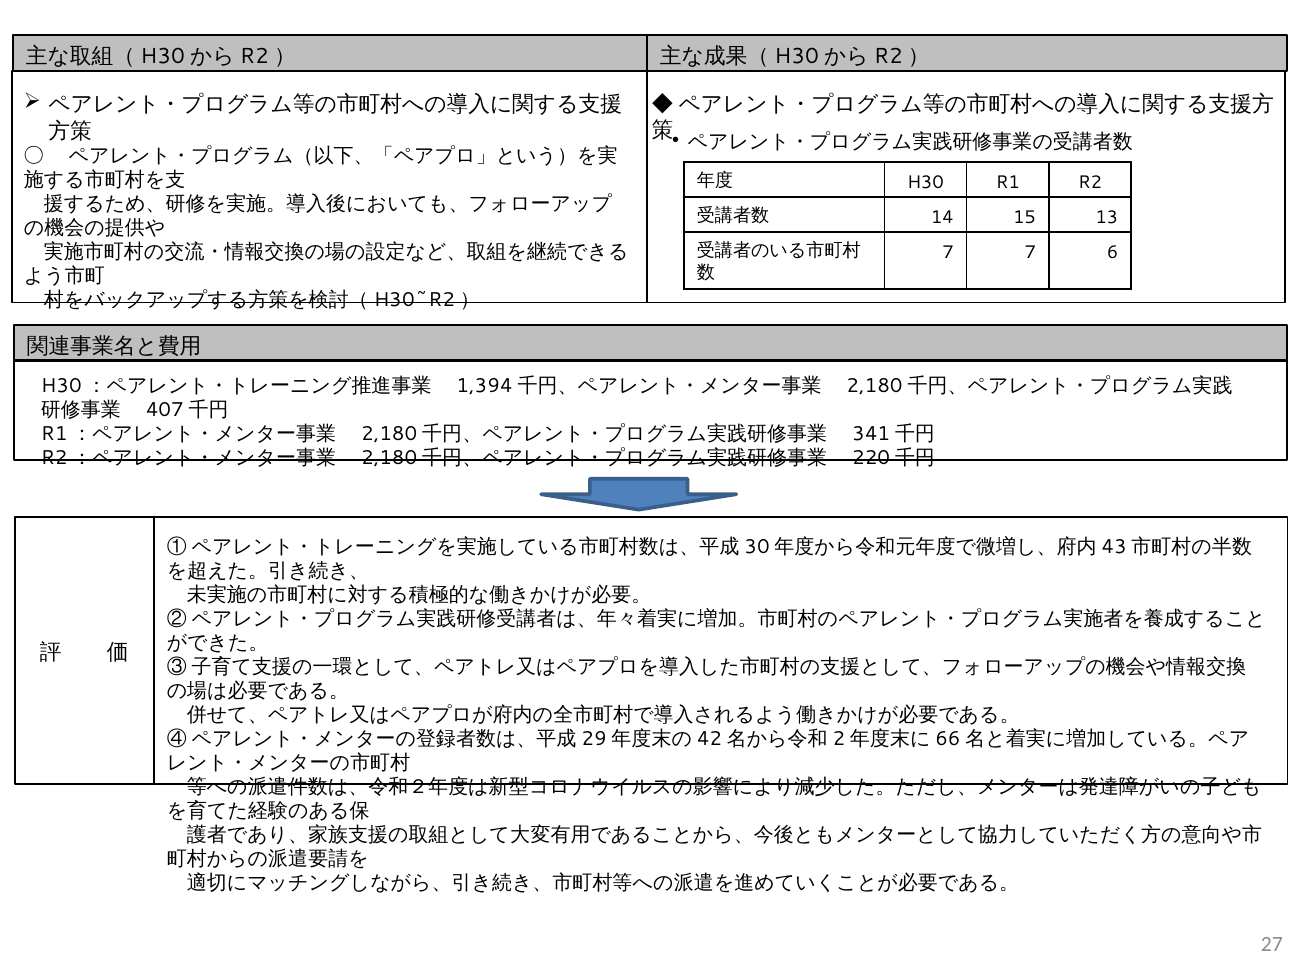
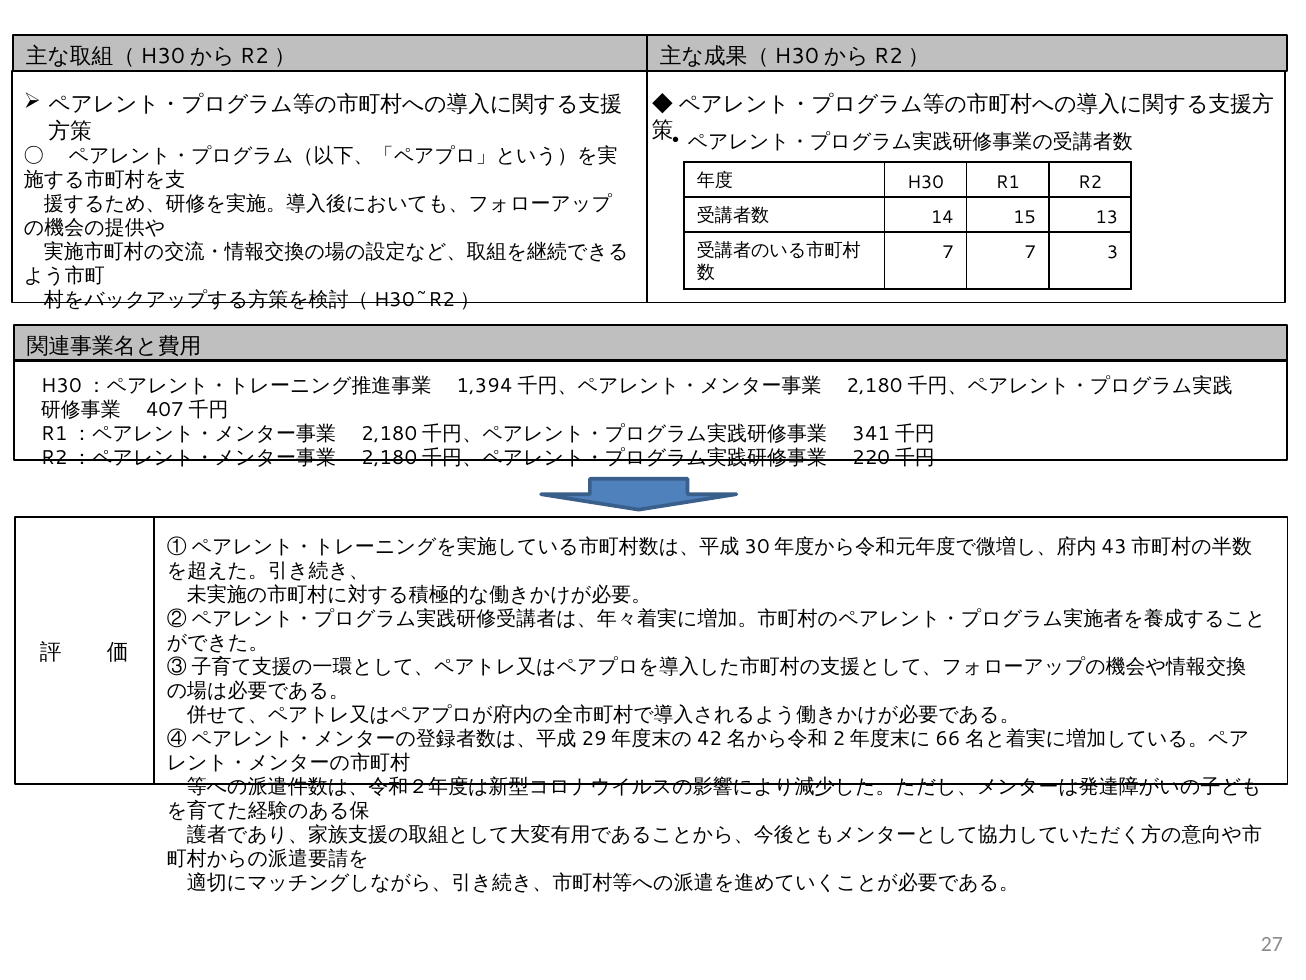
6: 6 -> 3
